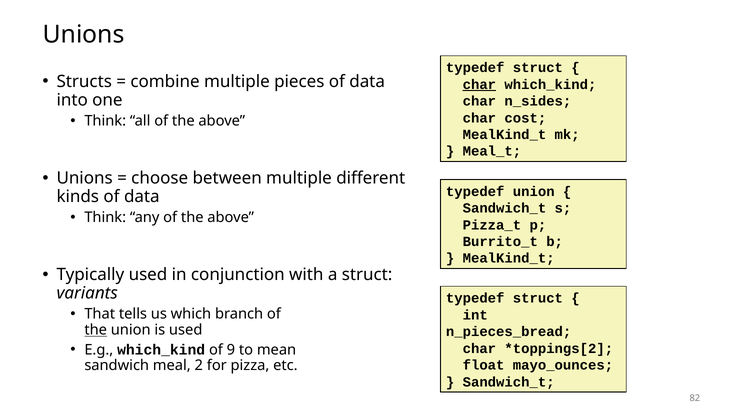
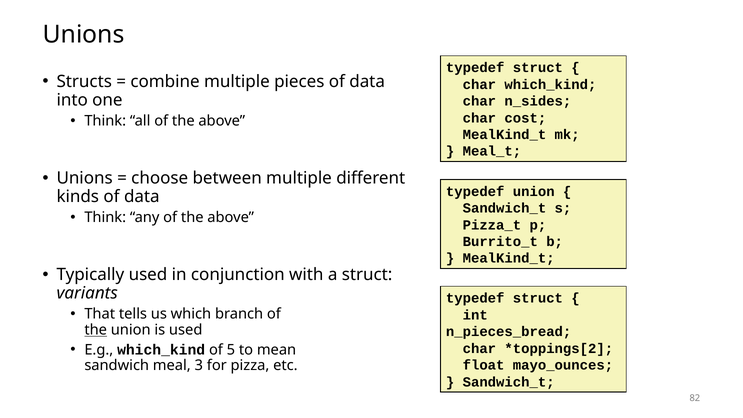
char at (479, 84) underline: present -> none
9: 9 -> 5
2: 2 -> 3
